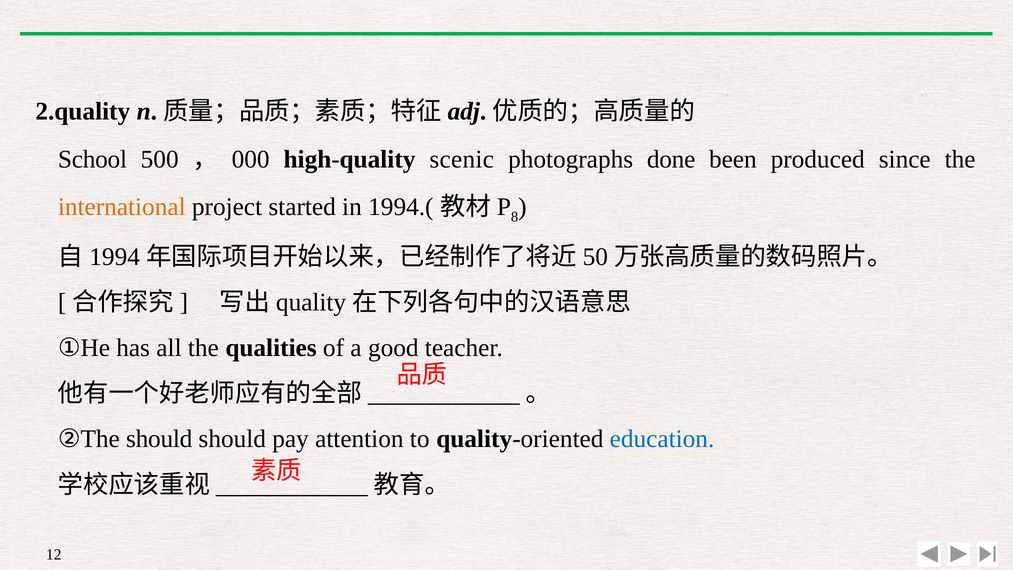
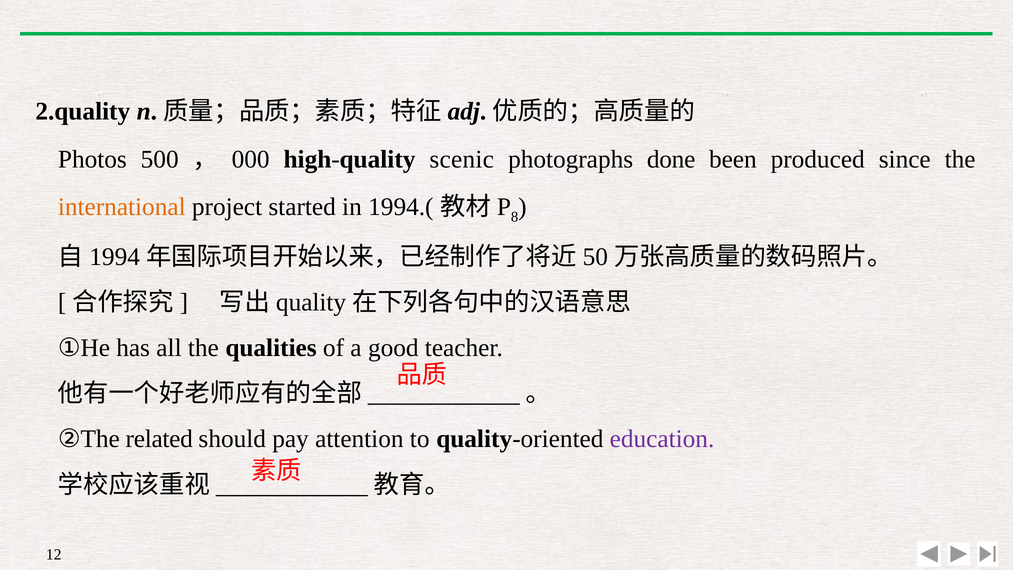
School: School -> Photos
②The should: should -> related
education colour: blue -> purple
